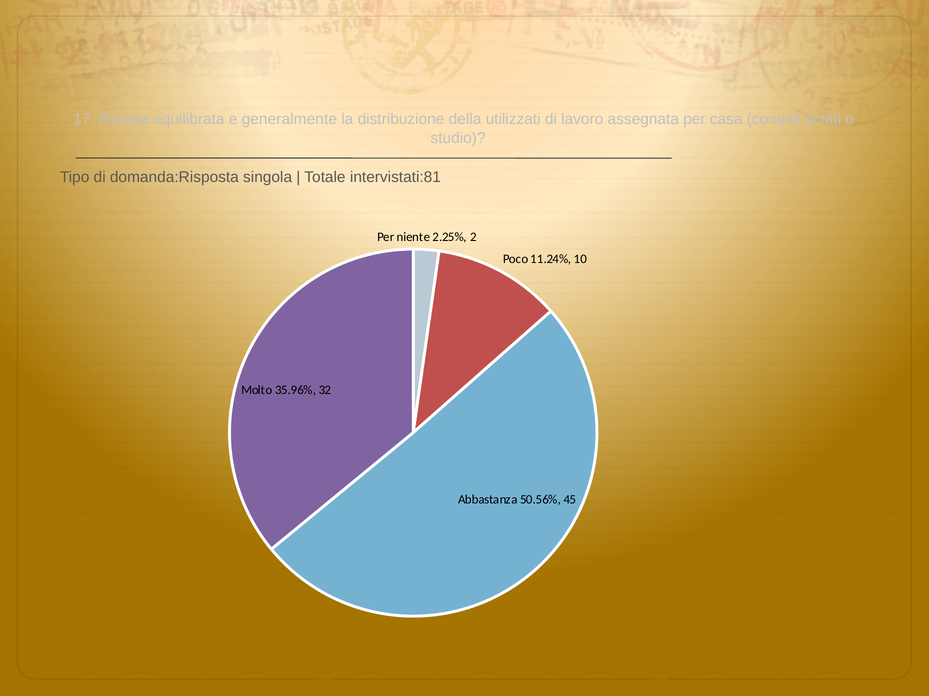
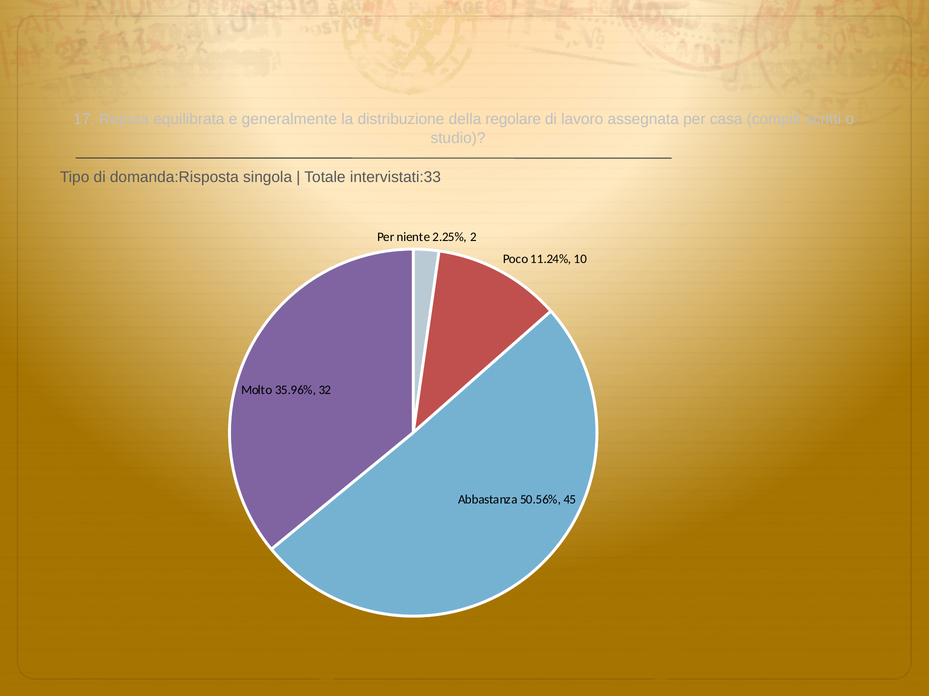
utilizzati: utilizzati -> regolare
intervistati:81: intervistati:81 -> intervistati:33
